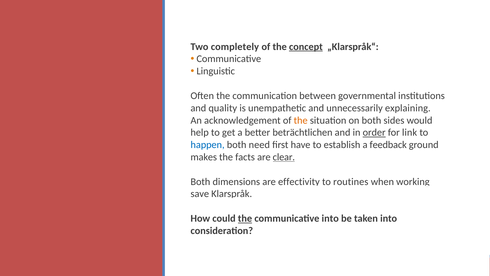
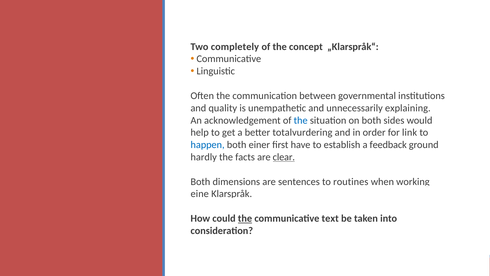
concept underline: present -> none
the at (301, 120) colour: orange -> blue
beträchtlichen: beträchtlichen -> totalvurdering
order underline: present -> none
need: need -> einer
makes: makes -> hardly
effectivity: effectivity -> sentences
save: save -> eine
communicative into: into -> text
